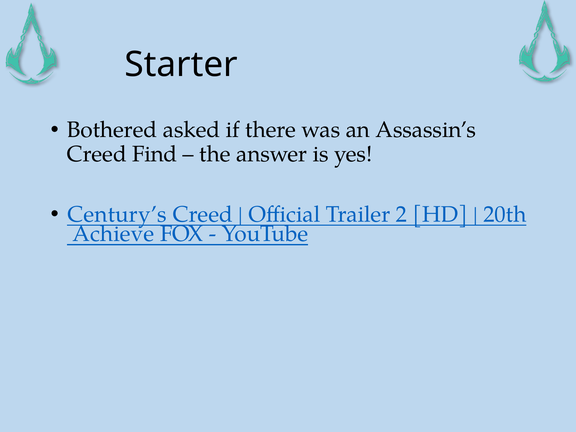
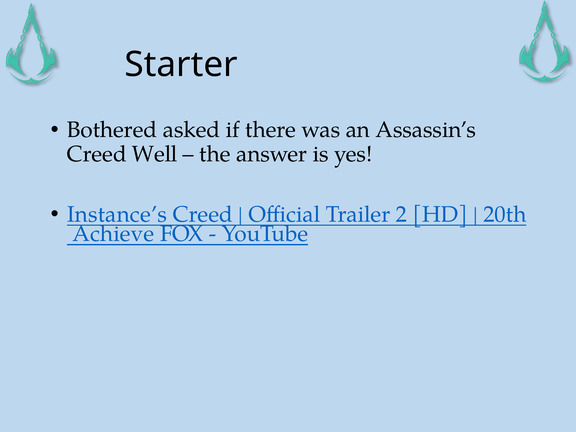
Find: Find -> Well
Century’s: Century’s -> Instance’s
